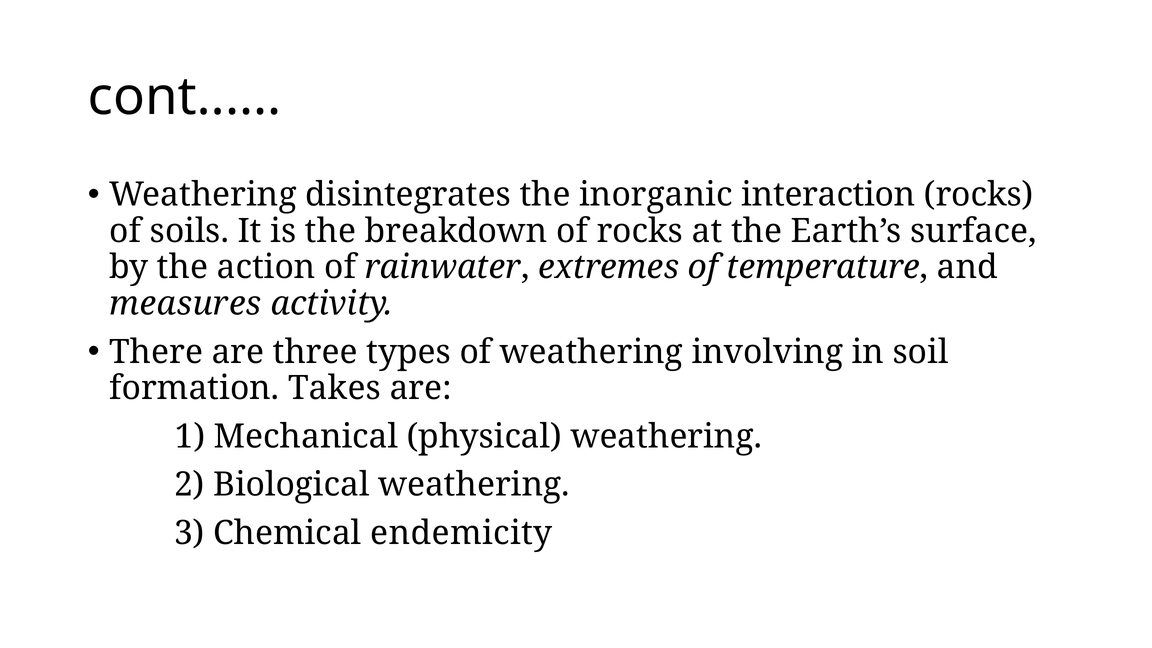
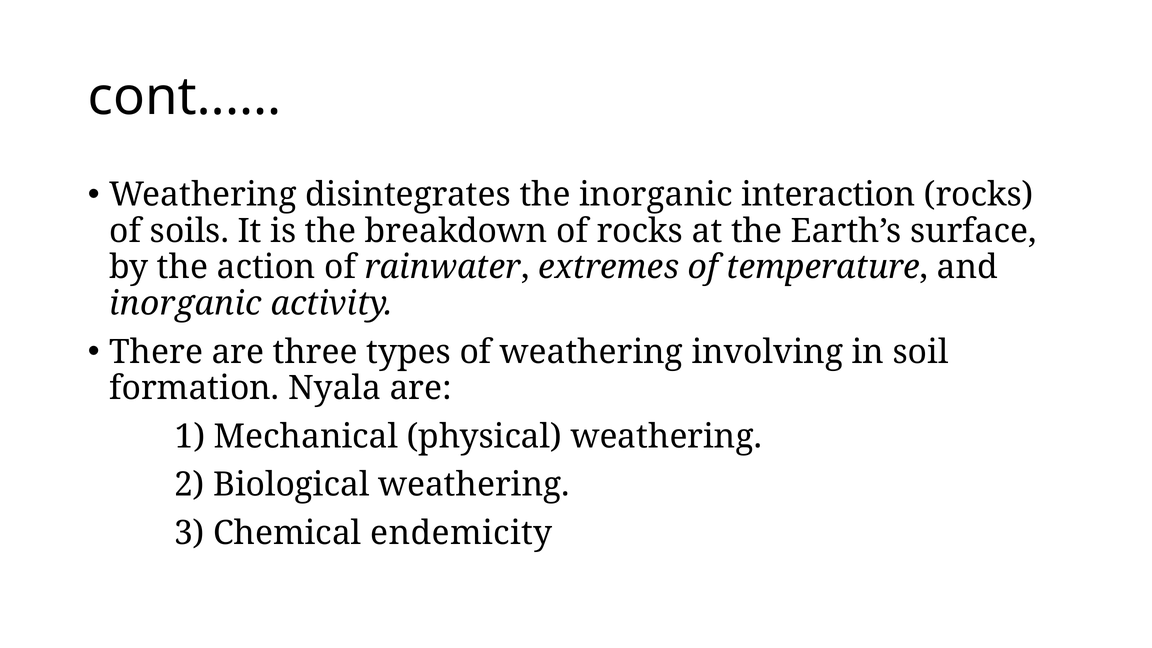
measures at (185, 304): measures -> inorganic
Takes: Takes -> Nyala
